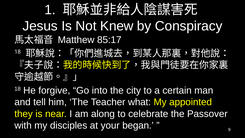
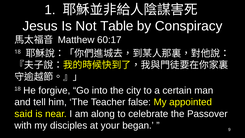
Knew: Knew -> Table
85:17: 85:17 -> 60:17
what: what -> false
they: they -> said
